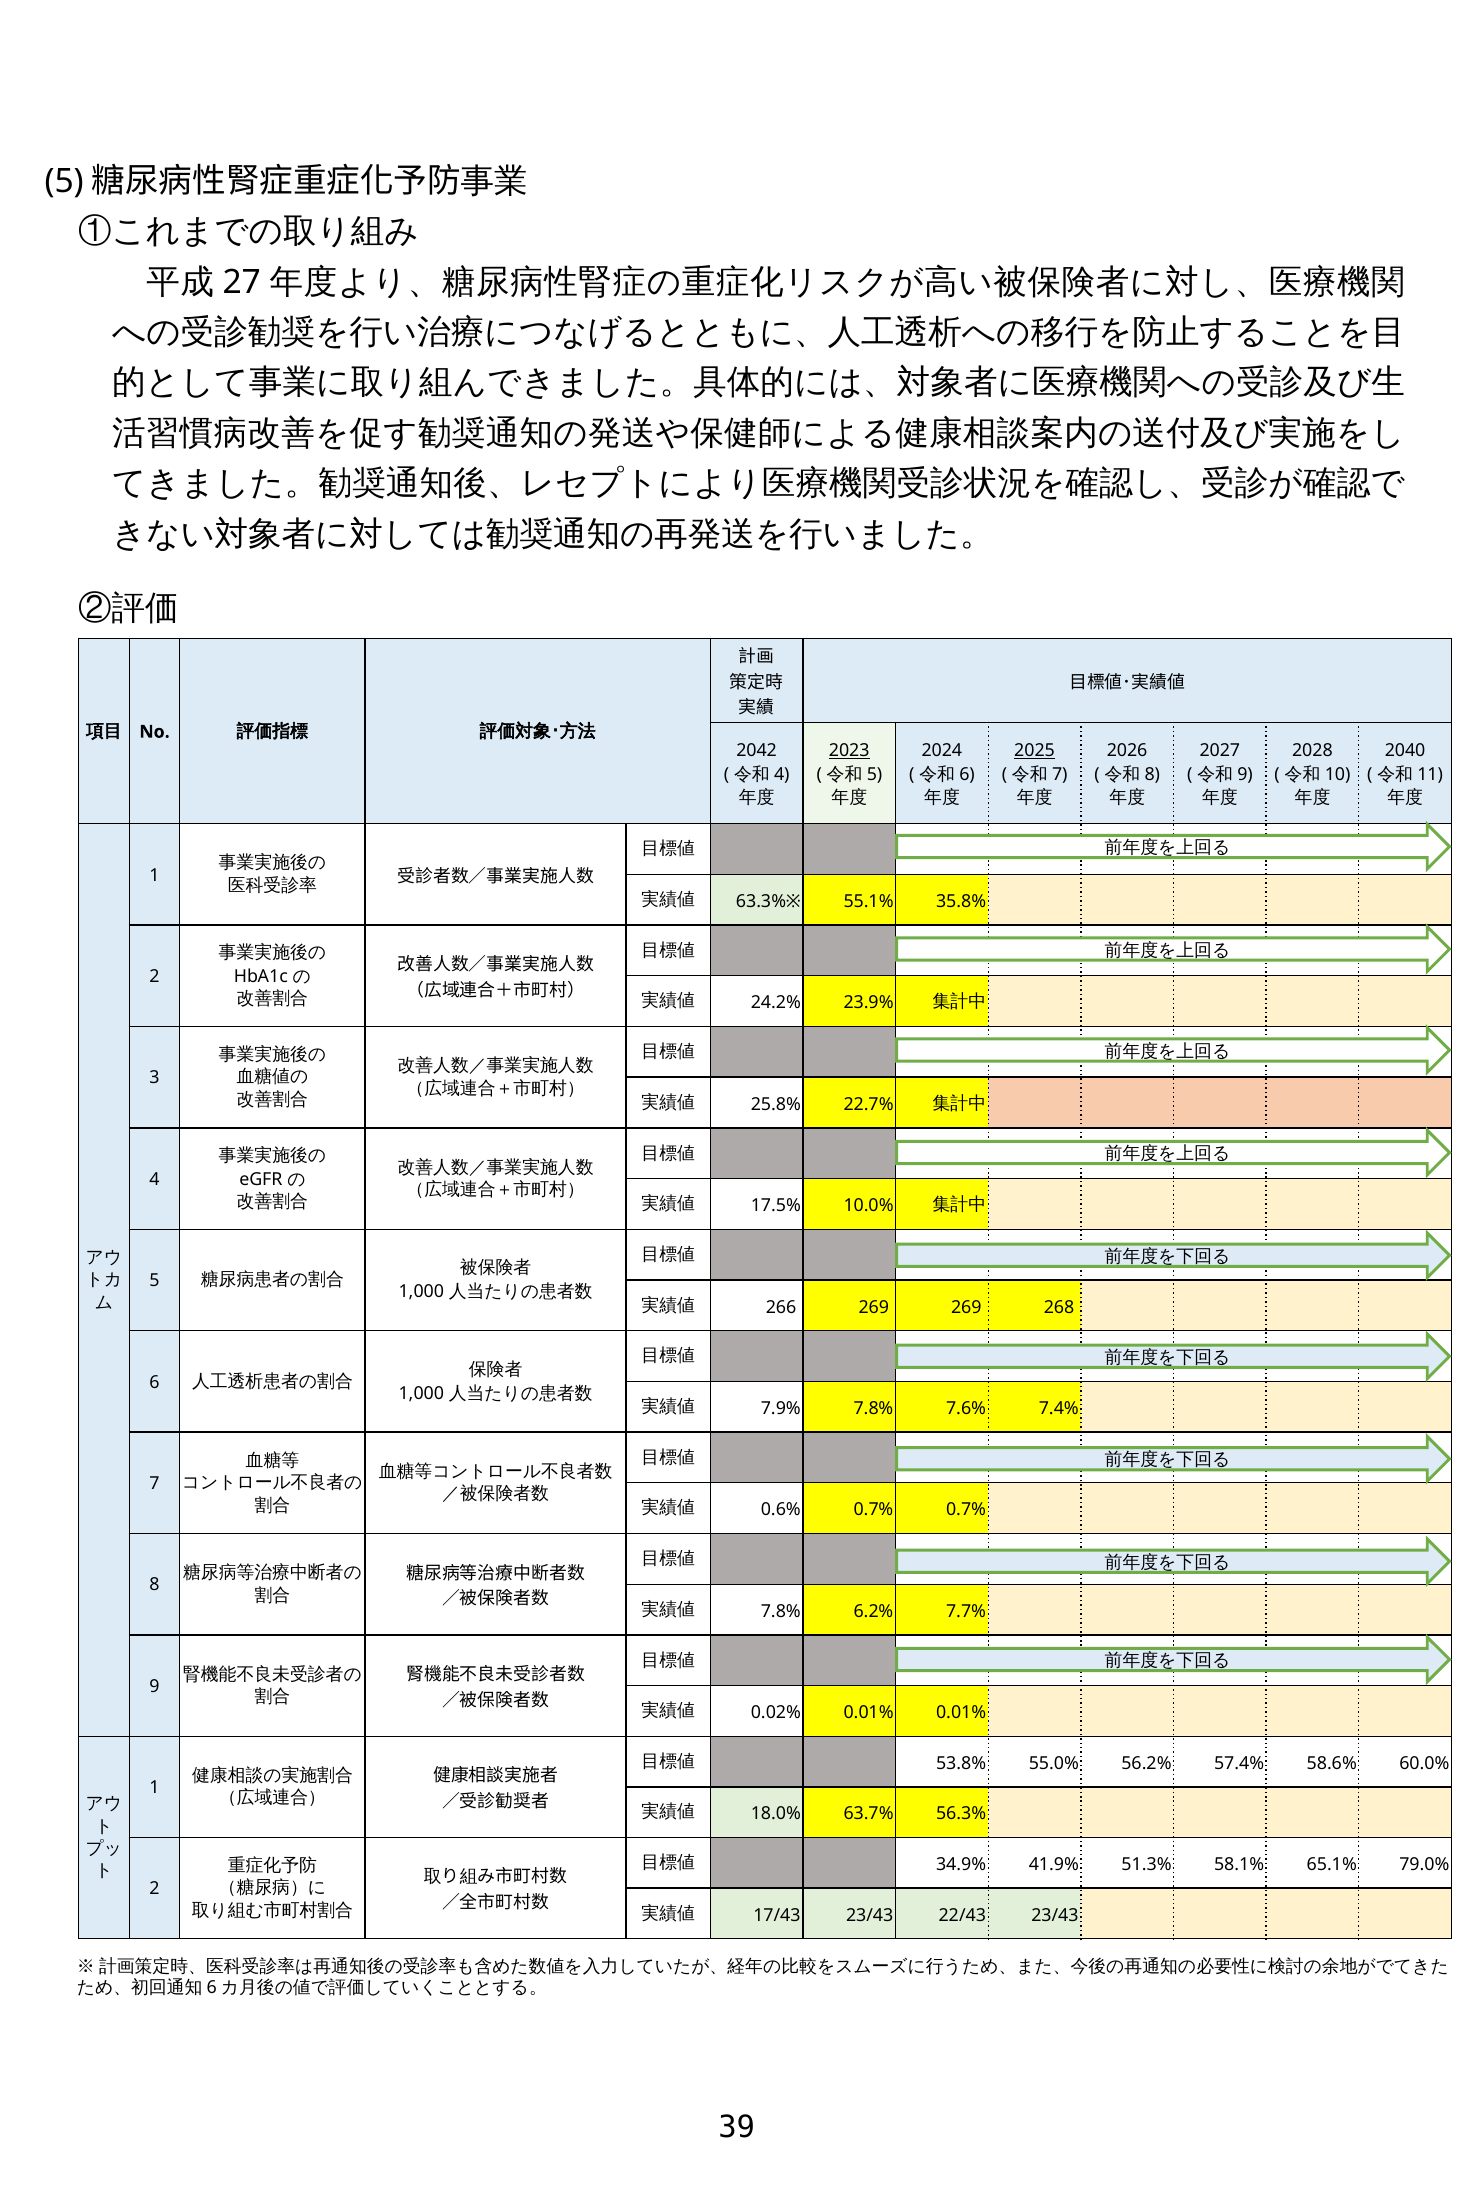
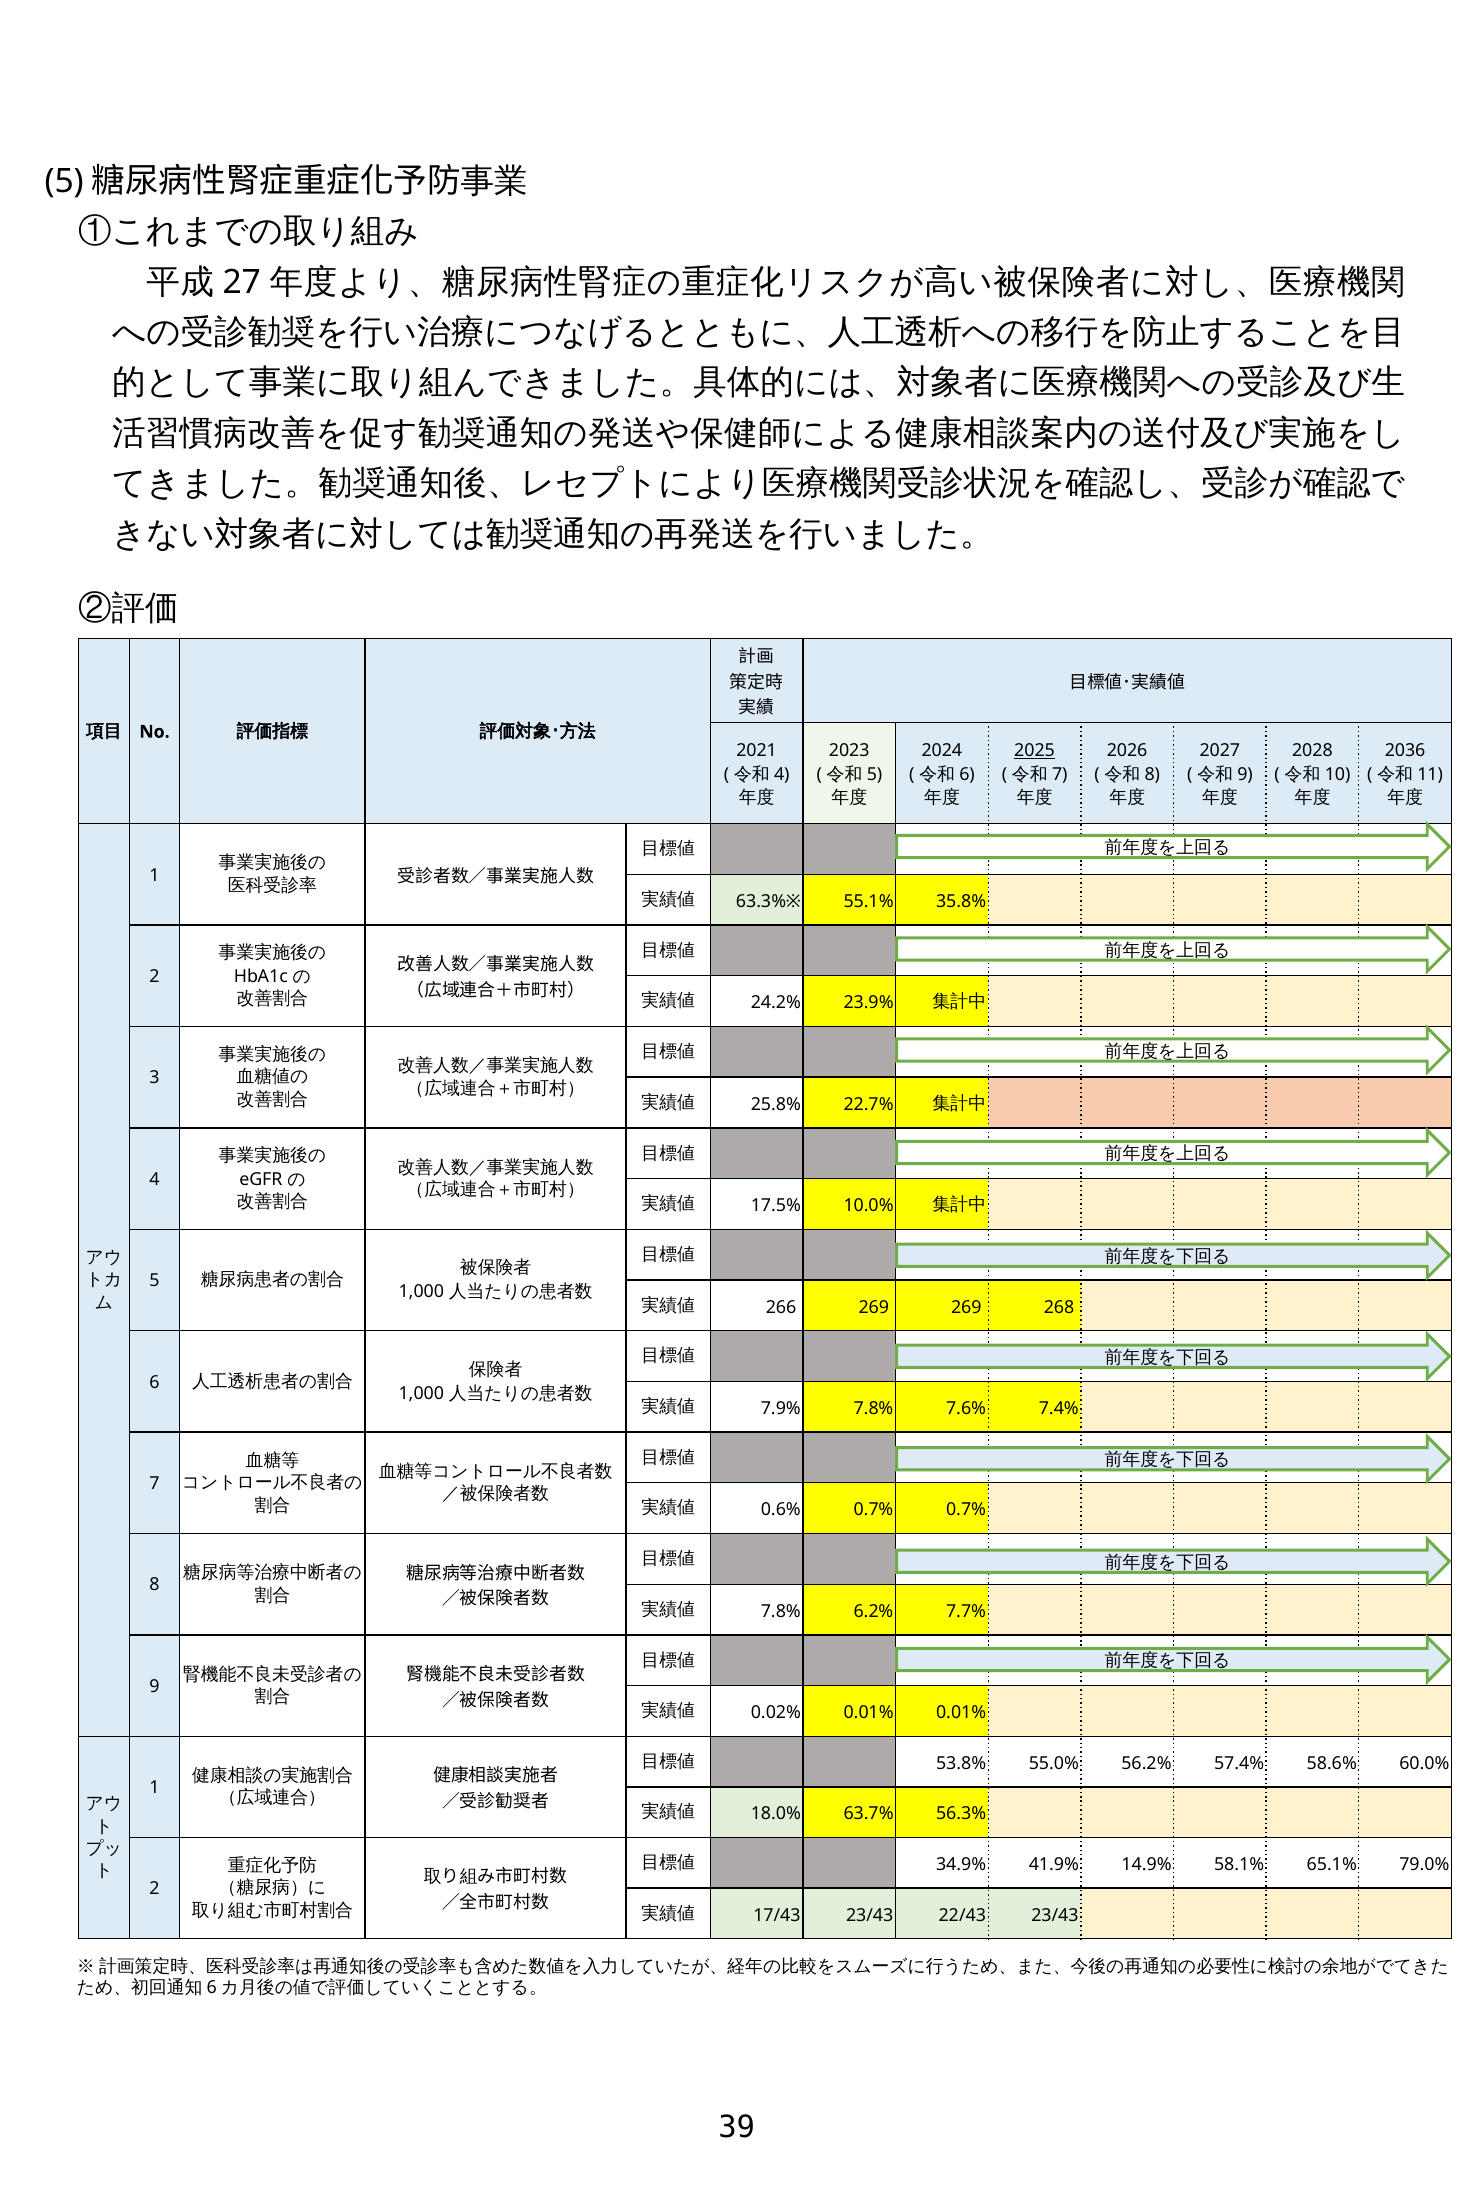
2042: 2042 -> 2021
2023 underline: present -> none
2040: 2040 -> 2036
51.3%: 51.3% -> 14.9%
